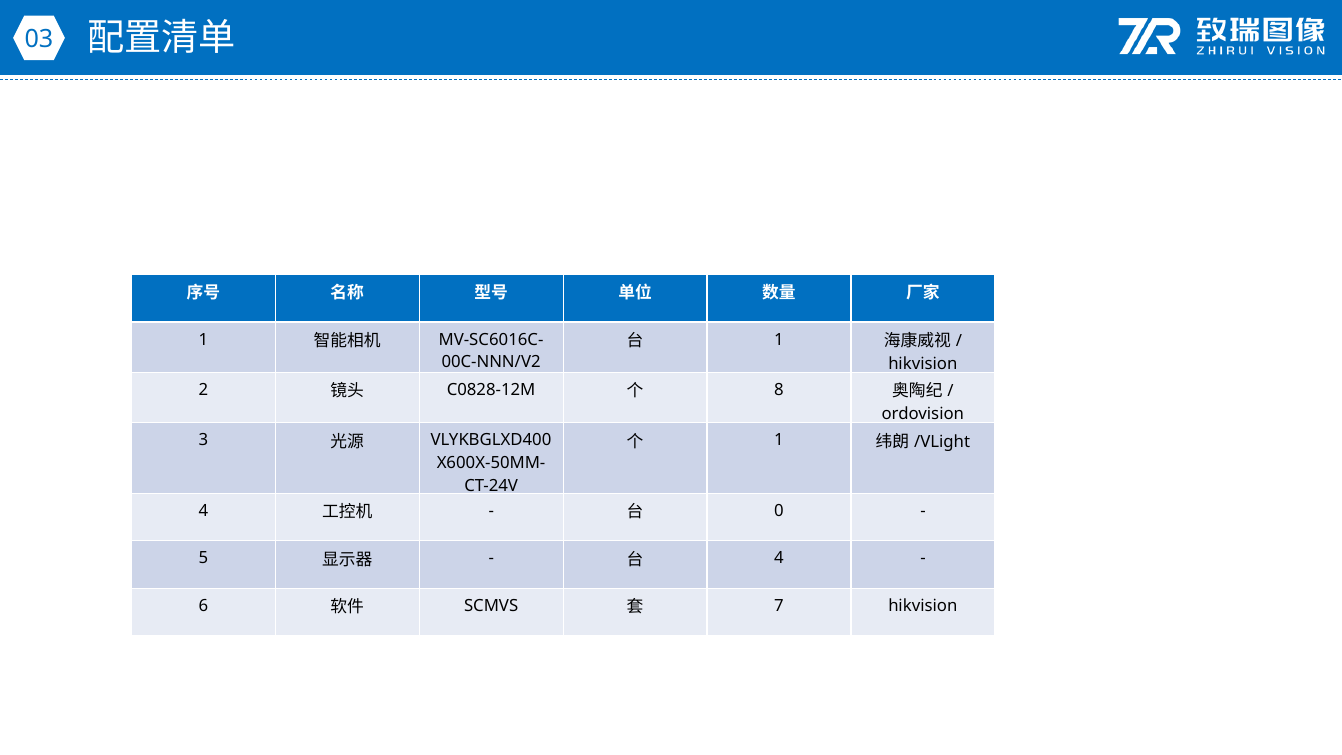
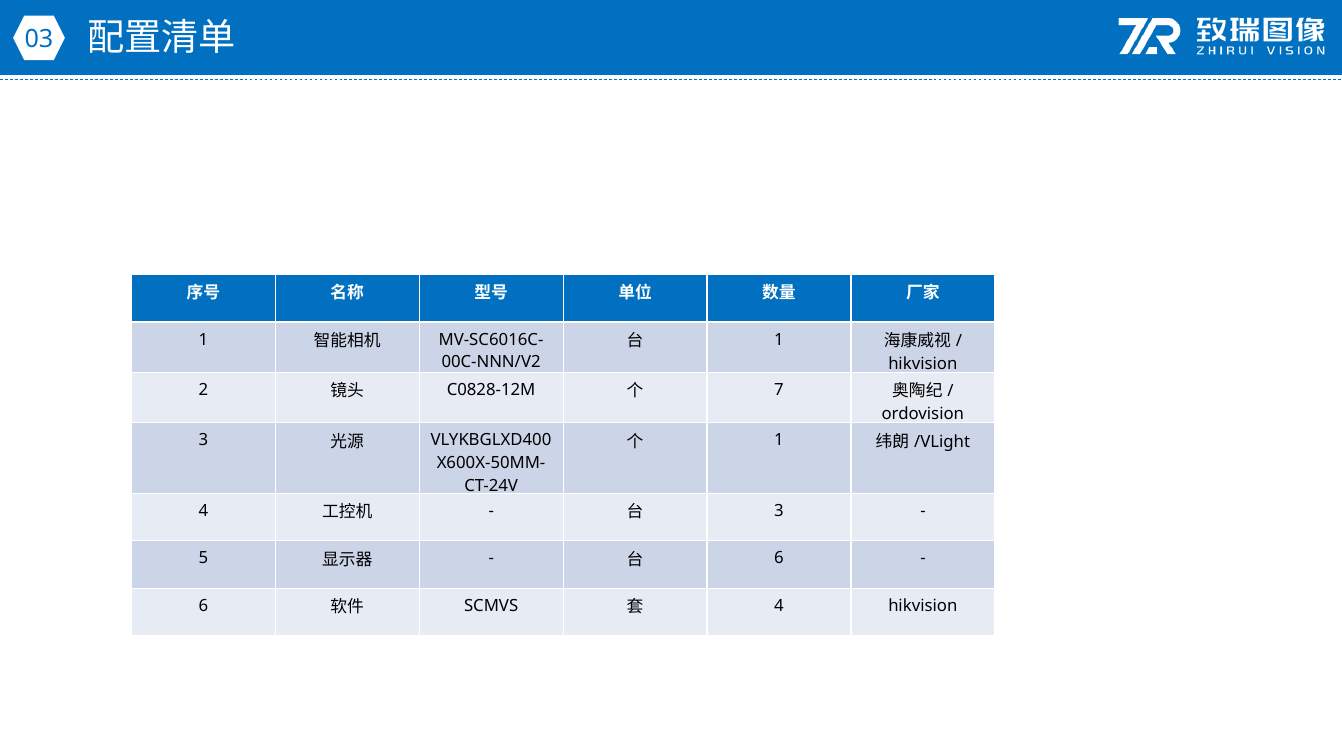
8: 8 -> 7
0 at (779, 511): 0 -> 3
4 at (779, 558): 4 -> 6
7 at (779, 606): 7 -> 4
